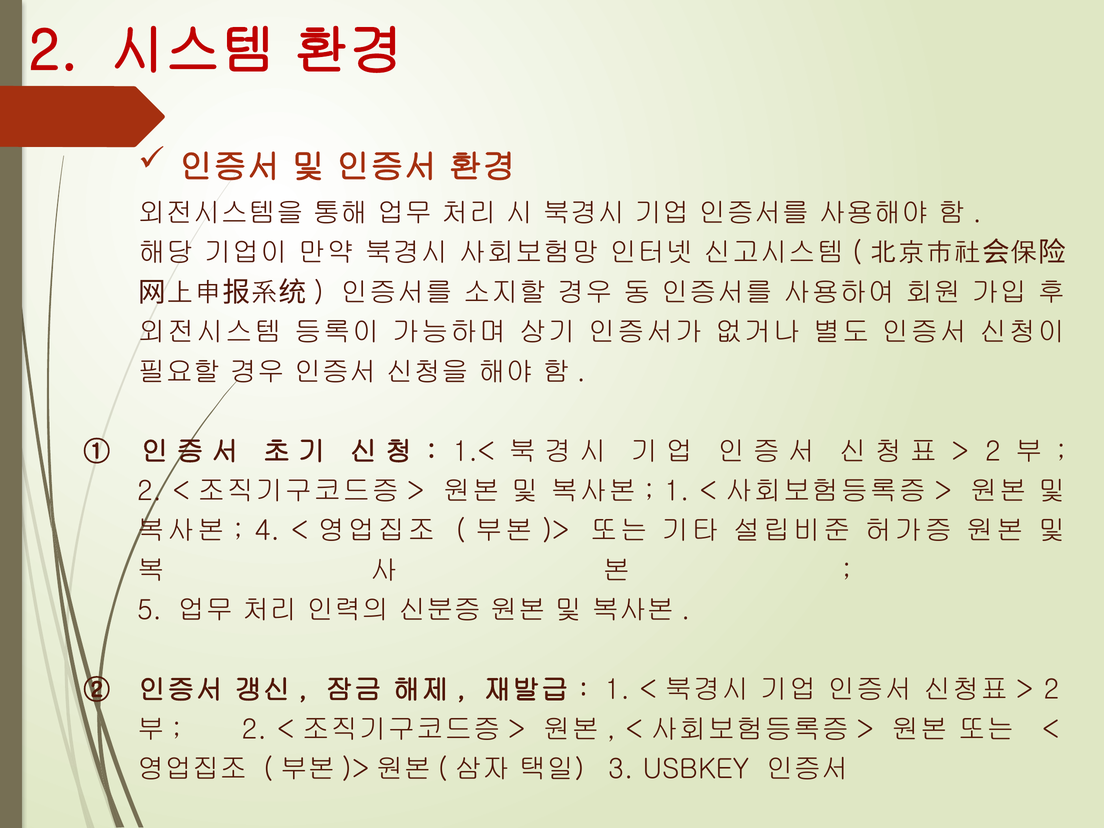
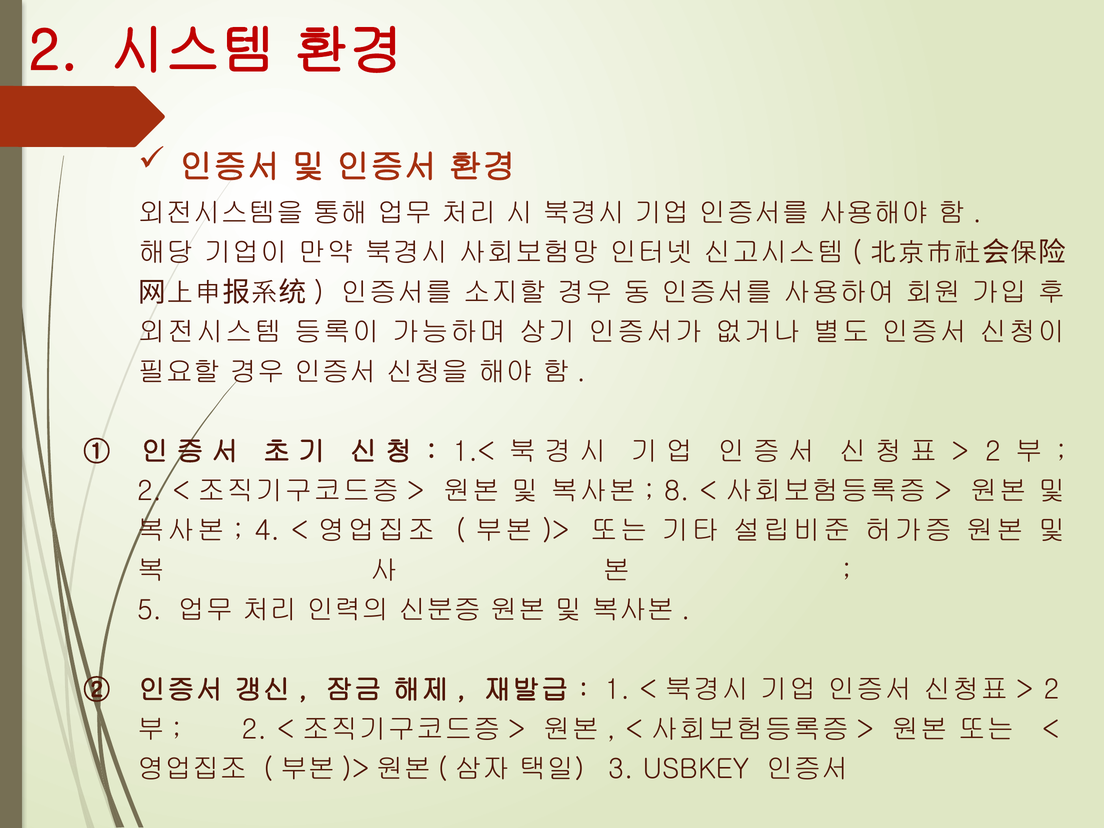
1 at (677, 491): 1 -> 8
